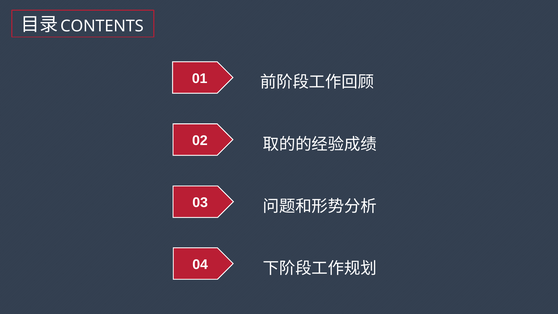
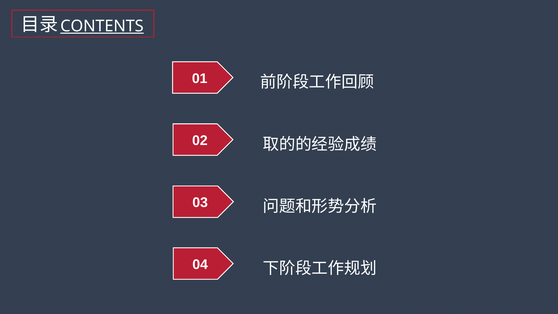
CONTENTS underline: none -> present
